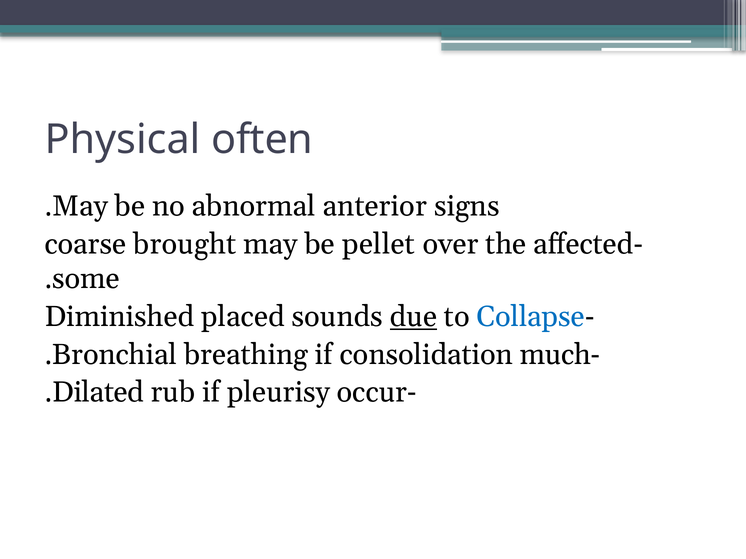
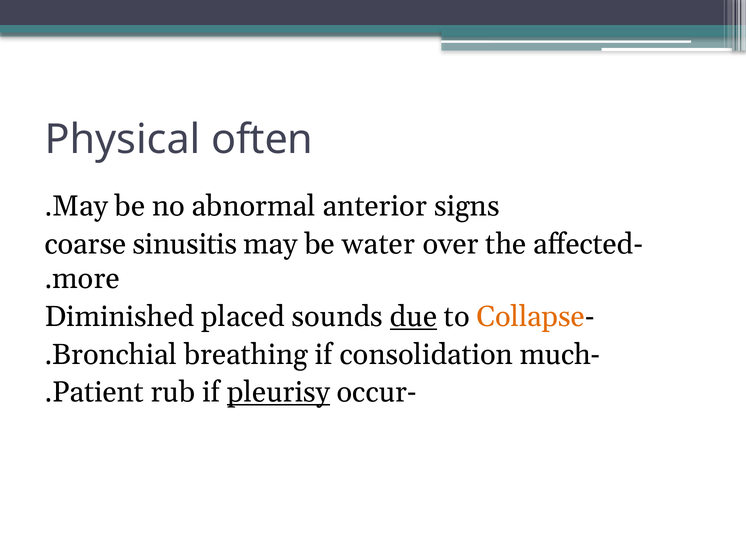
brought: brought -> sinusitis
pellet: pellet -> water
some: some -> more
Collapse colour: blue -> orange
Dilated: Dilated -> Patient
pleurisy underline: none -> present
